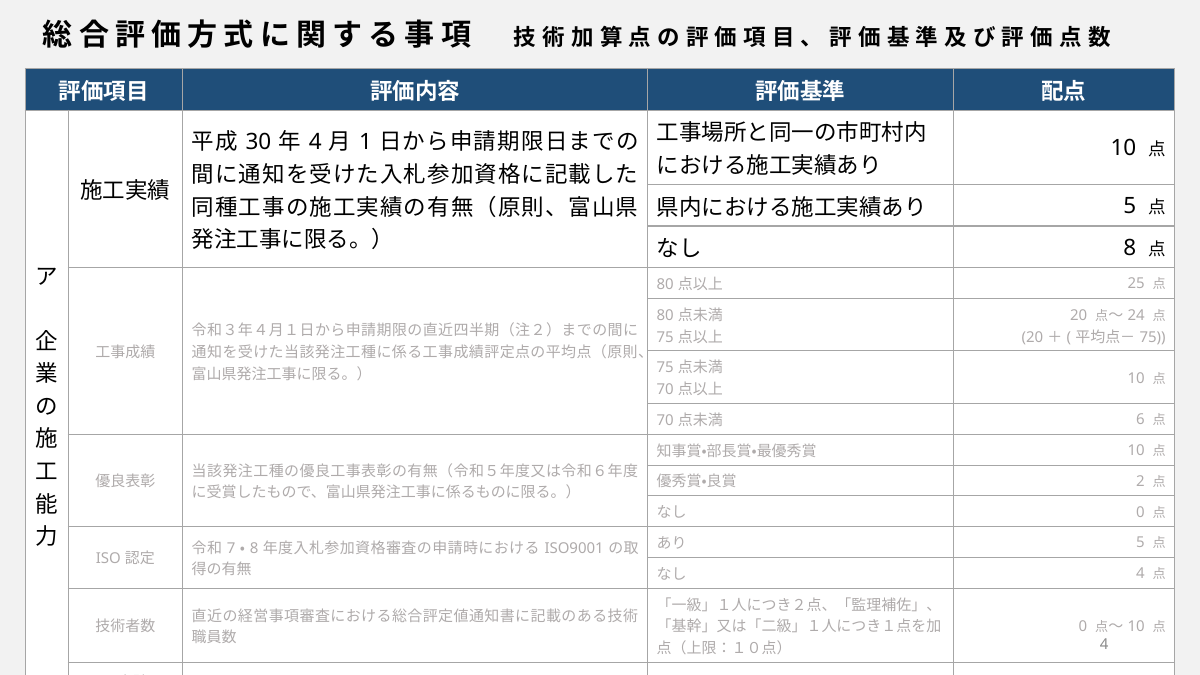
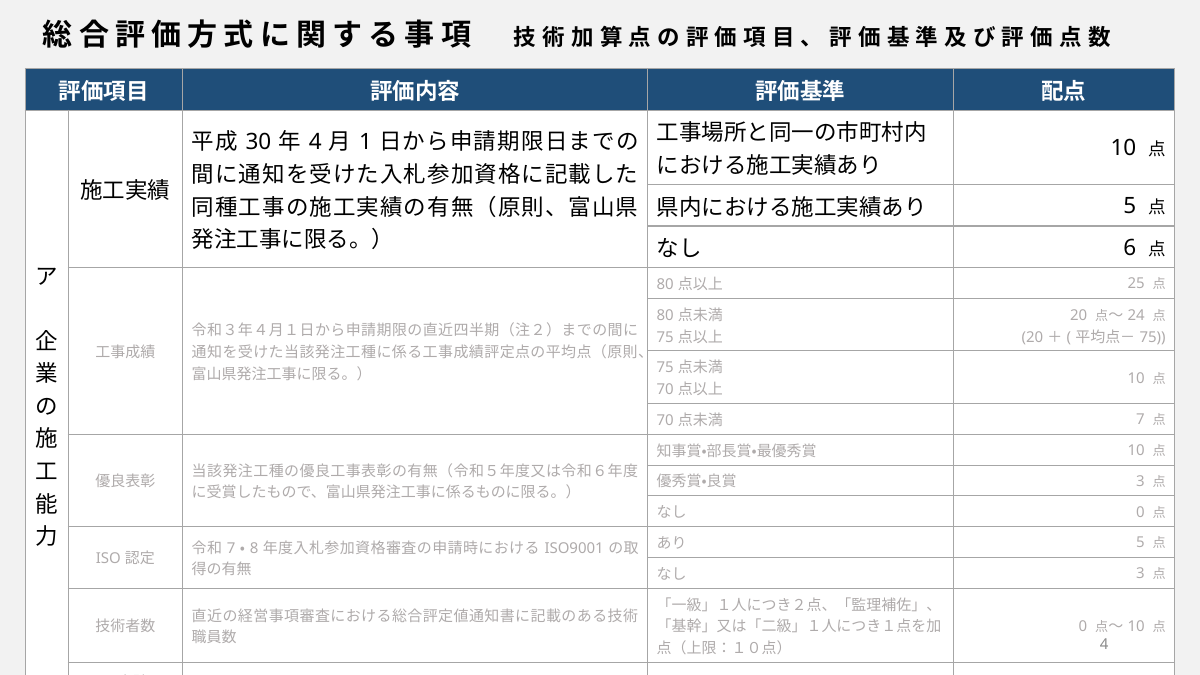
8 at (1130, 248): 8 -> 6
6 at (1140, 420): 6 -> 7
2 at (1140, 481): 2 -> 3
4 at (1140, 574): 4 -> 3
